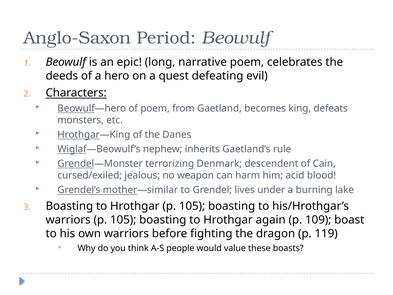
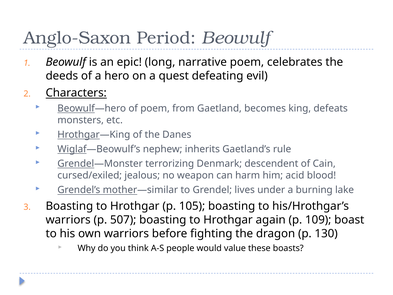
warriors p 105: 105 -> 507
119: 119 -> 130
